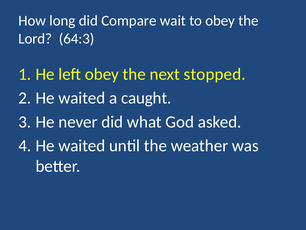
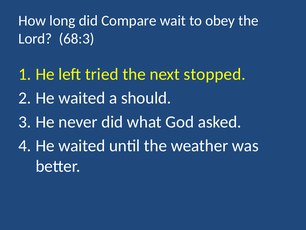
64:3: 64:3 -> 68:3
left obey: obey -> tried
caught: caught -> should
